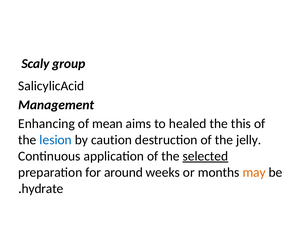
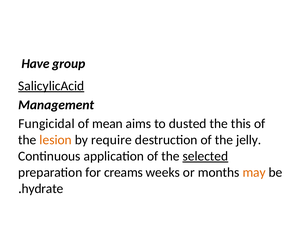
Scaly: Scaly -> Have
SalicylicAcid underline: none -> present
Enhancing: Enhancing -> Fungicidal
healed: healed -> dusted
lesion colour: blue -> orange
caution: caution -> require
around: around -> creams
